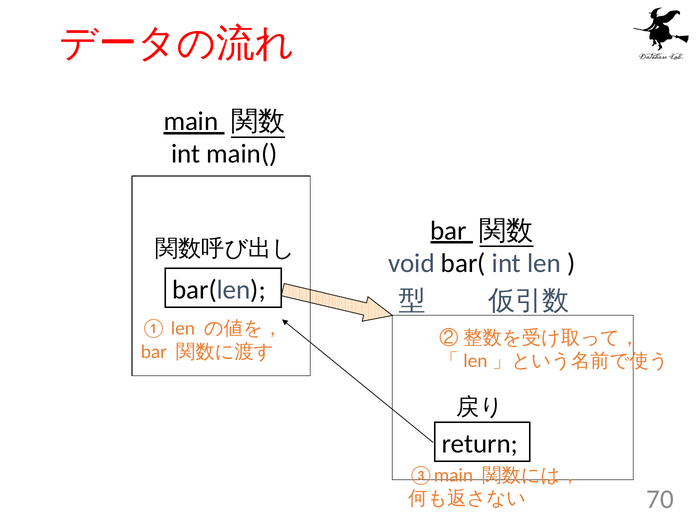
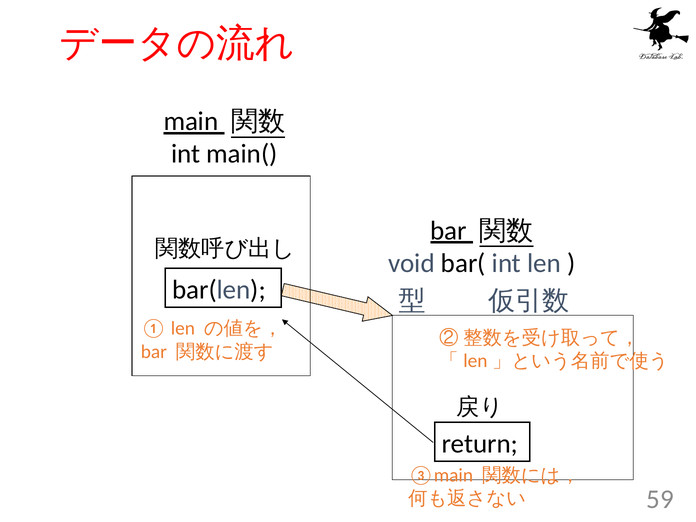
70: 70 -> 59
